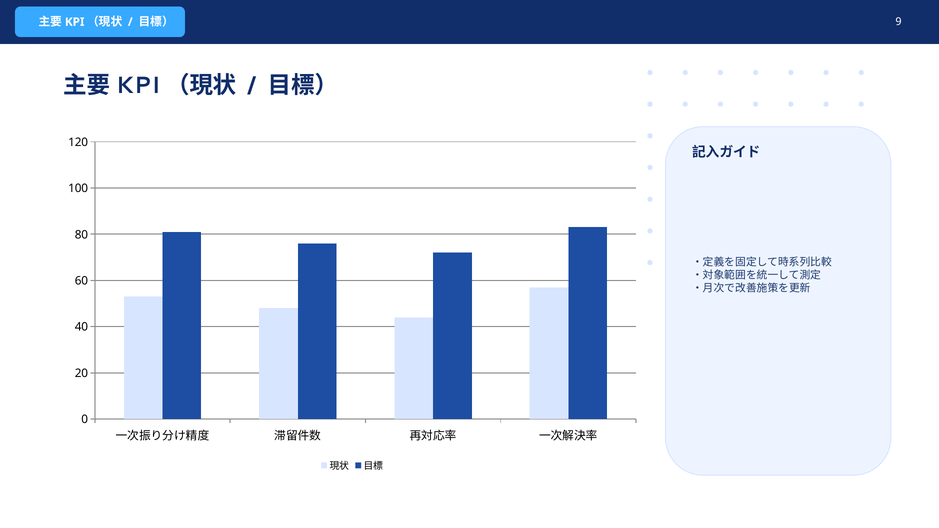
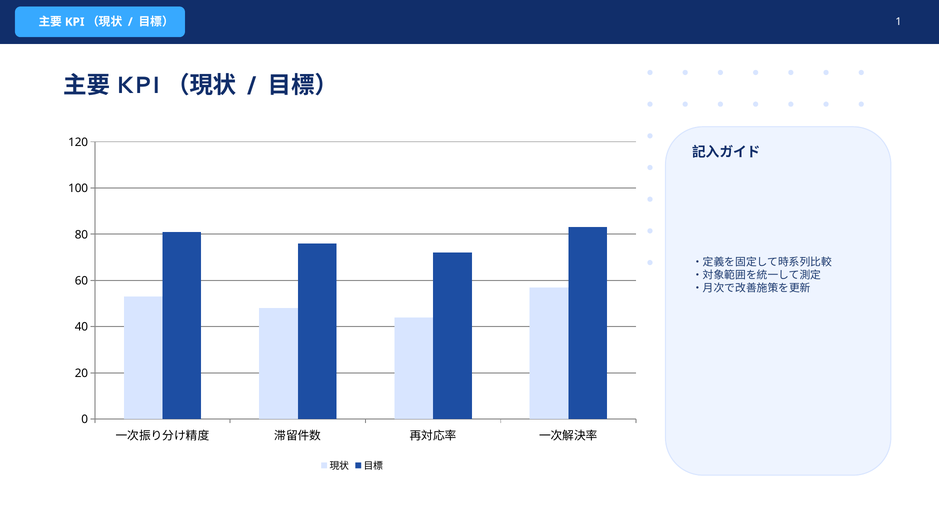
9: 9 -> 1
